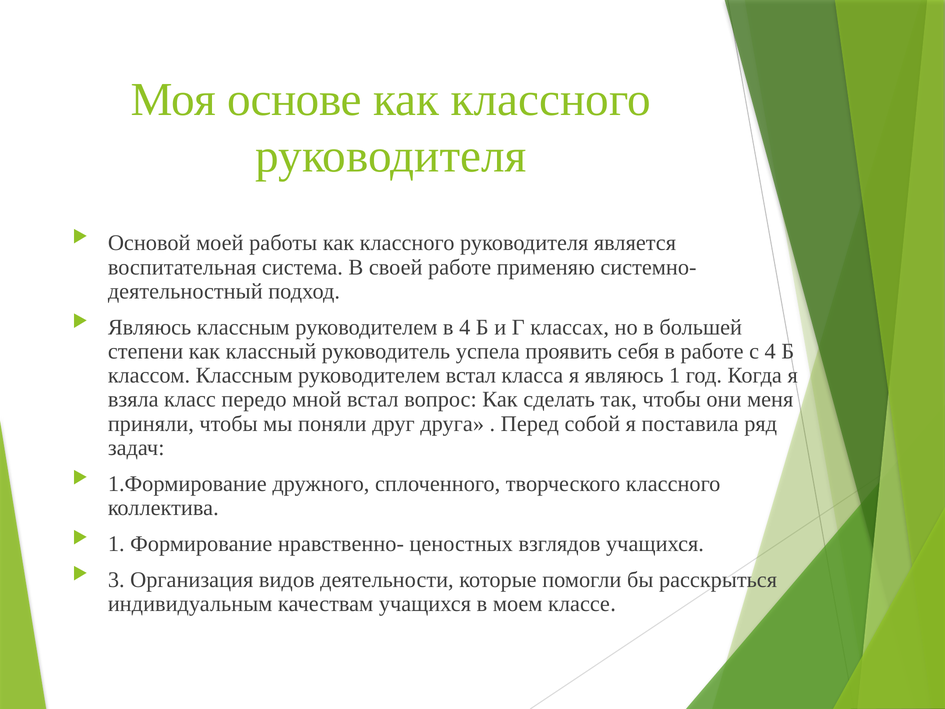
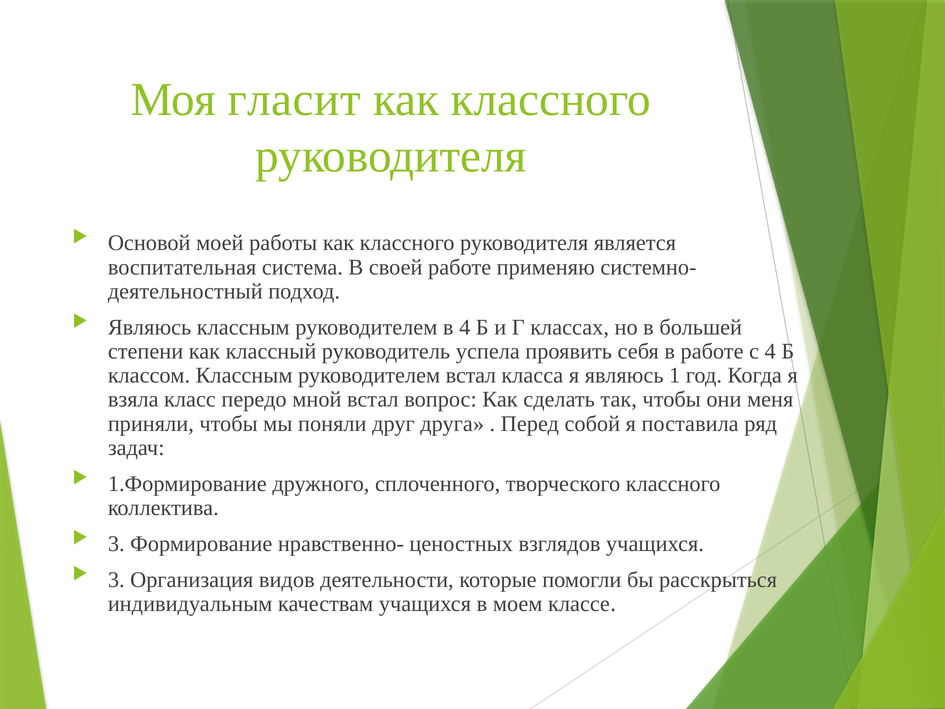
основе: основе -> гласит
1 at (116, 544): 1 -> 3
